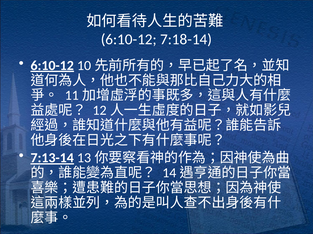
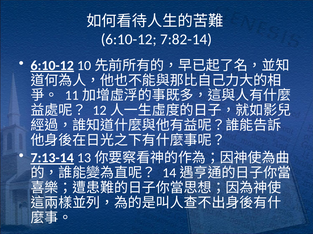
7:18-14: 7:18-14 -> 7:82-14
